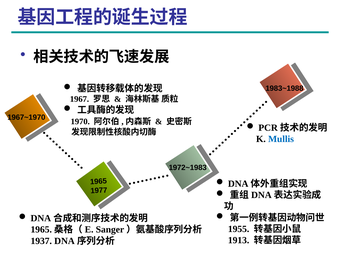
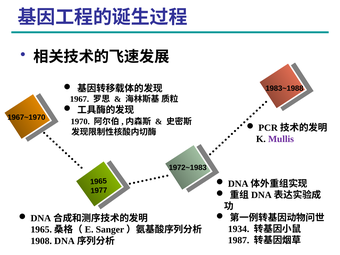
Mullis colour: blue -> purple
1955: 1955 -> 1934
1913: 1913 -> 1987
1937: 1937 -> 1908
